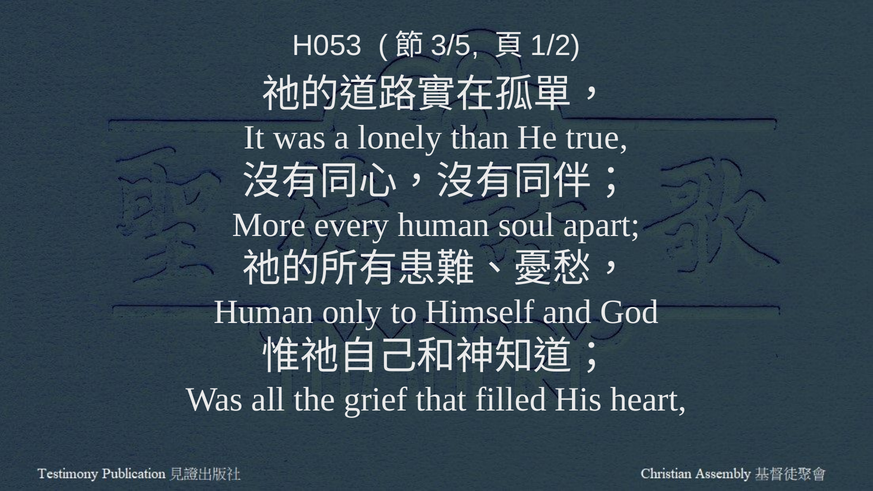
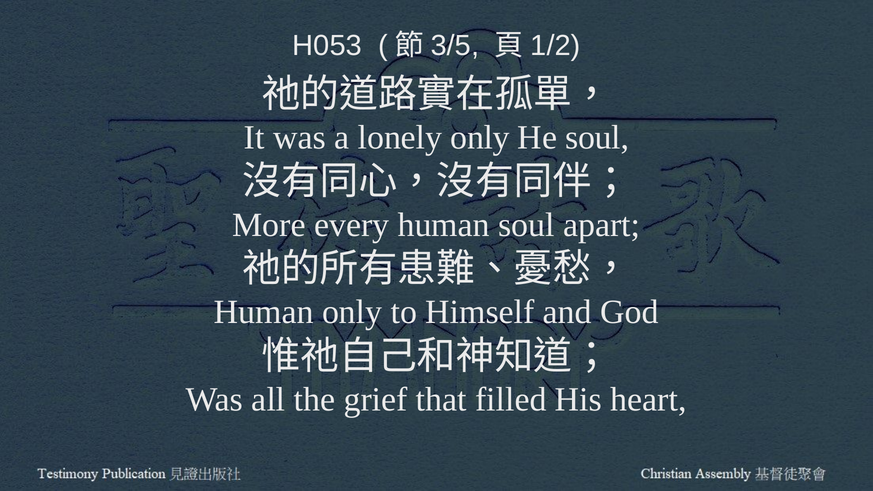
lonely than: than -> only
He true: true -> soul
